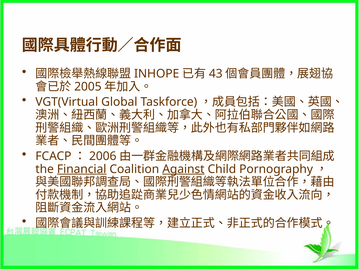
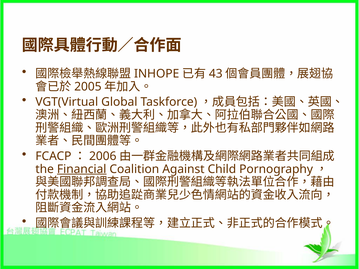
Against underline: present -> none
